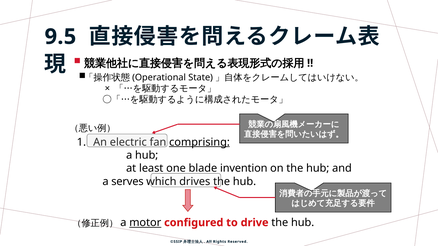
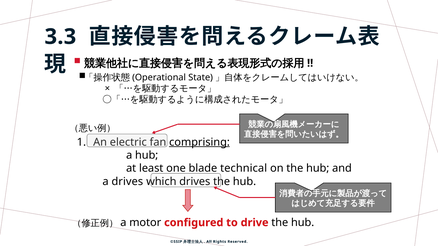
9.5: 9.5 -> 3.3
invention: invention -> technical
a serves: serves -> drives
motor underline: present -> none
